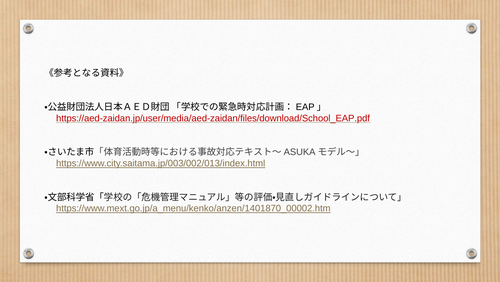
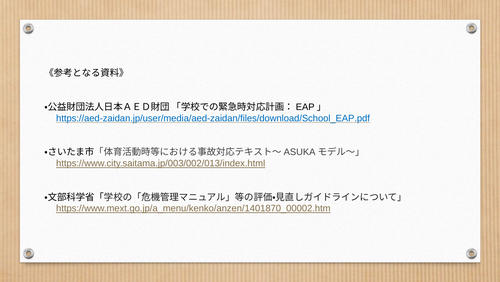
https://aed-zaidan.jp/user/media/aed-zaidan/files/download/School_EAP.pdf colour: red -> blue
